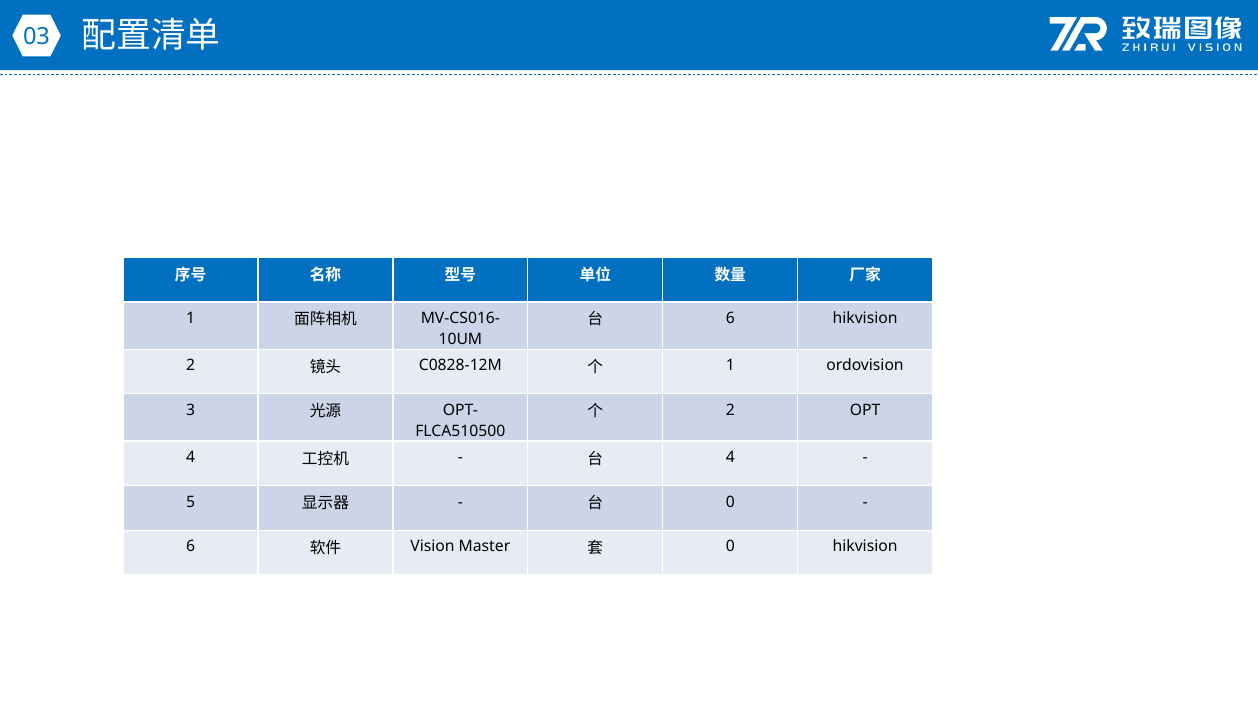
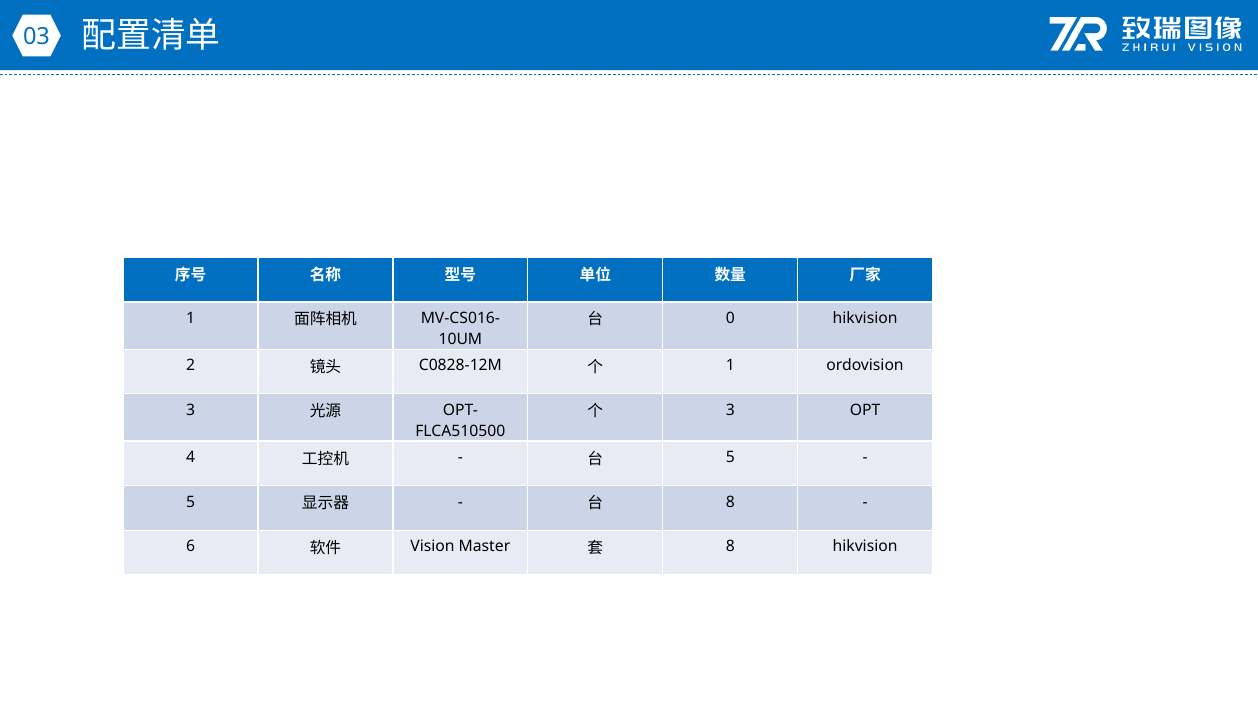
6 at (730, 318): 6 -> 0
2 at (730, 410): 2 -> 3
4 at (730, 457): 4 -> 5
0 at (730, 502): 0 -> 8
0 at (730, 546): 0 -> 8
